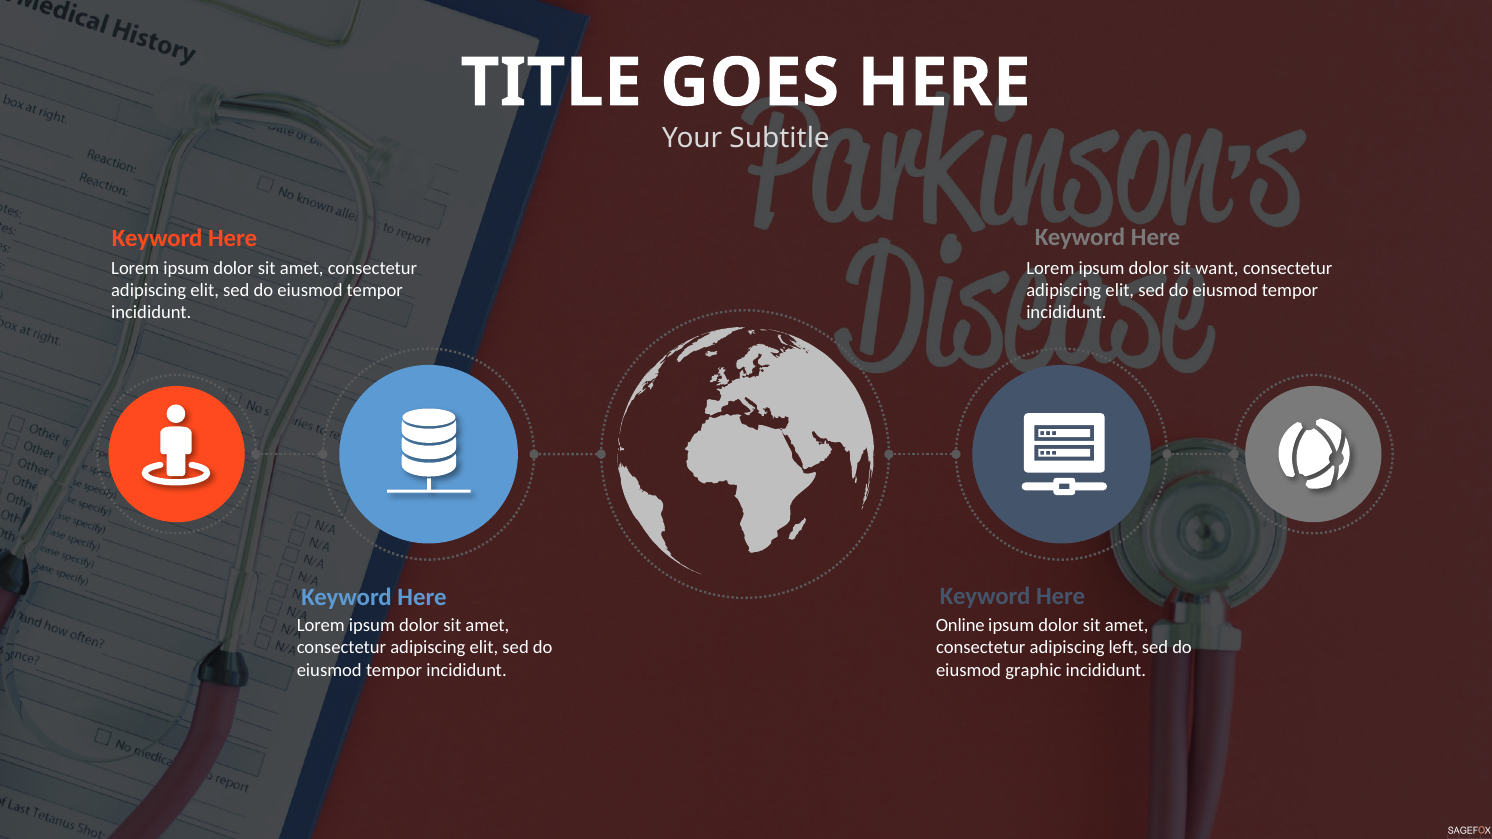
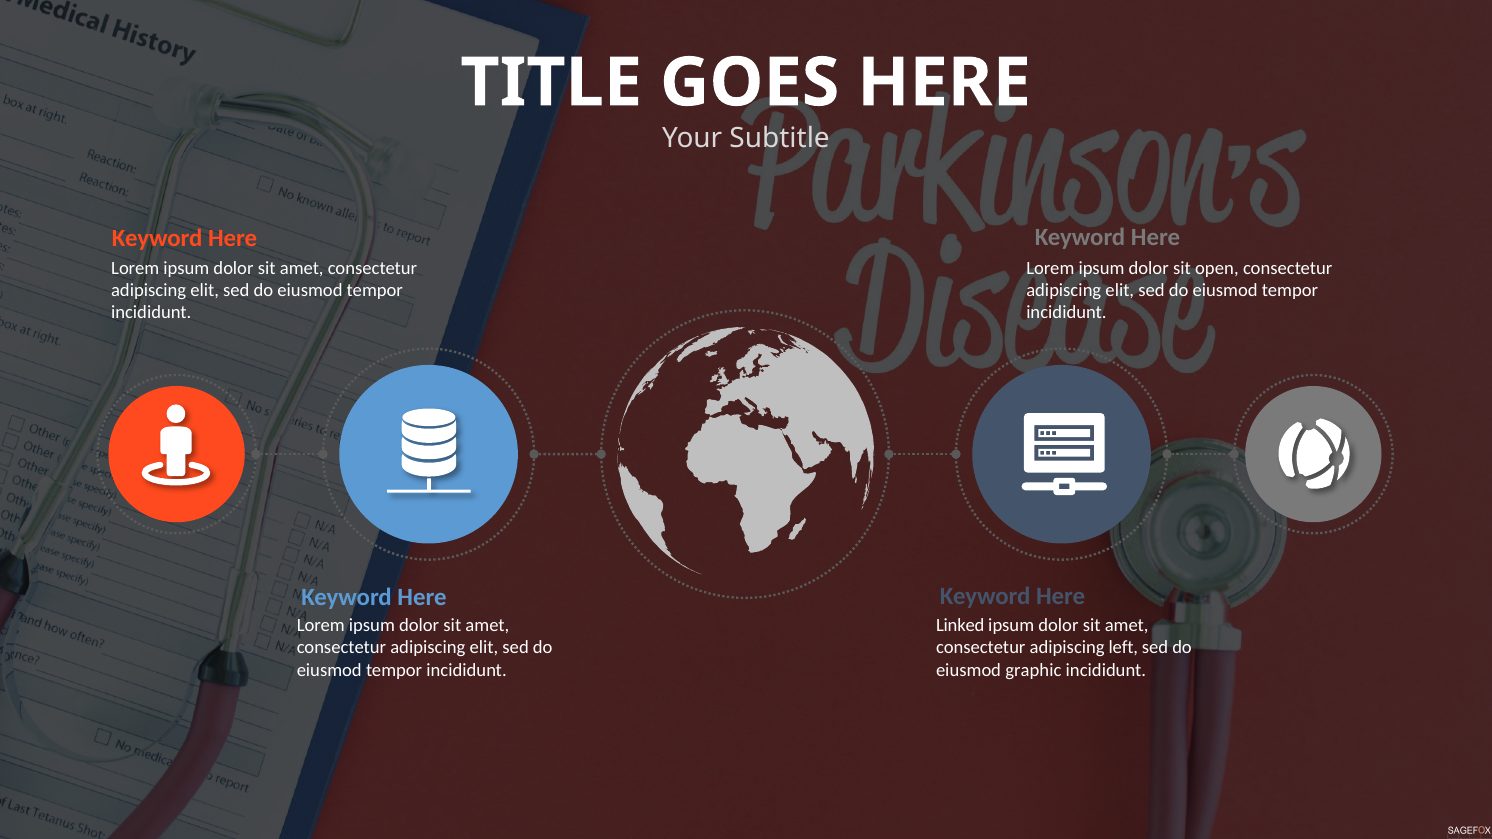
want: want -> open
Online: Online -> Linked
